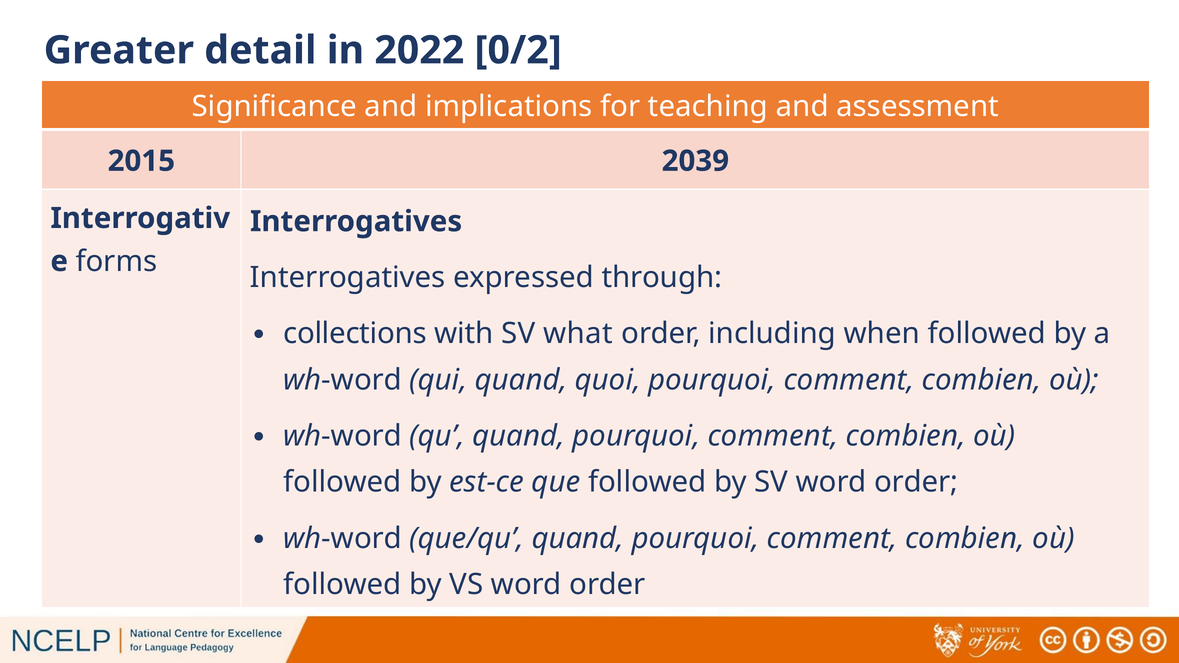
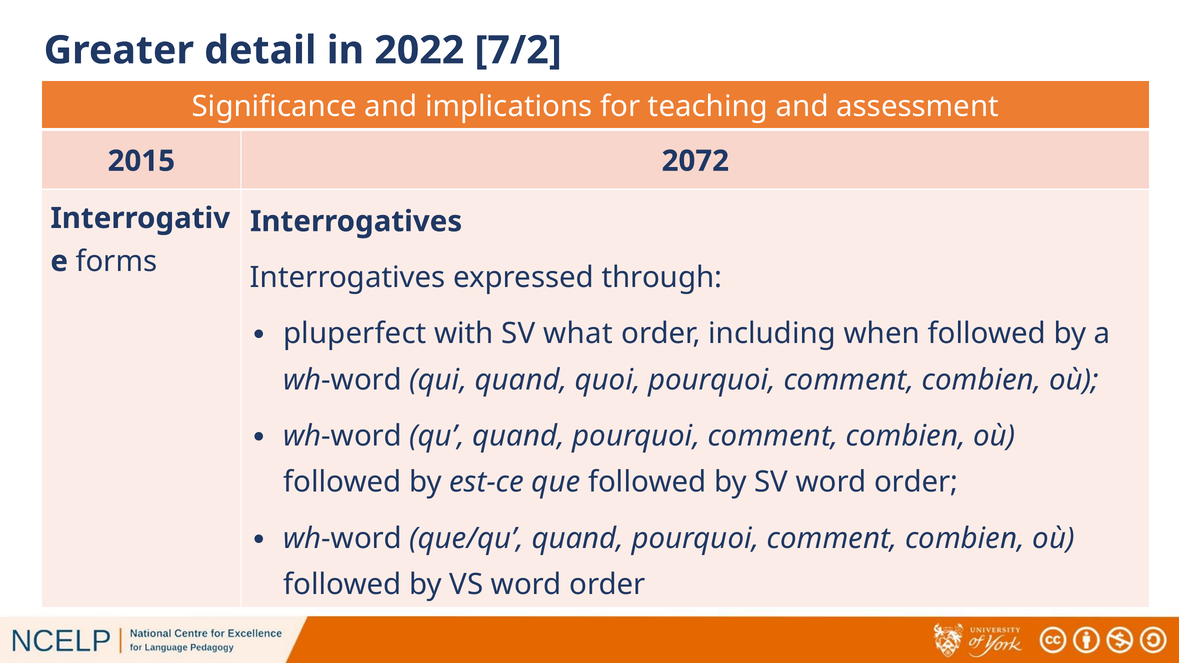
0/2: 0/2 -> 7/2
2039: 2039 -> 2072
collections: collections -> pluperfect
